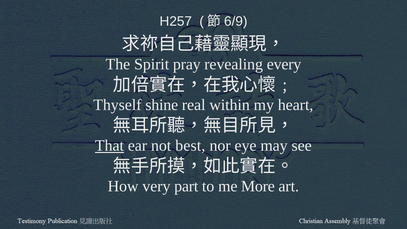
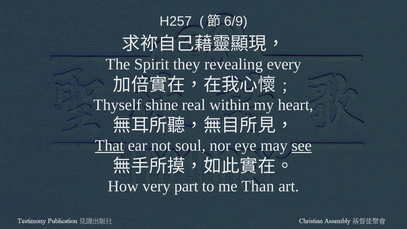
pray: pray -> they
best: best -> soul
see underline: none -> present
More: More -> Than
